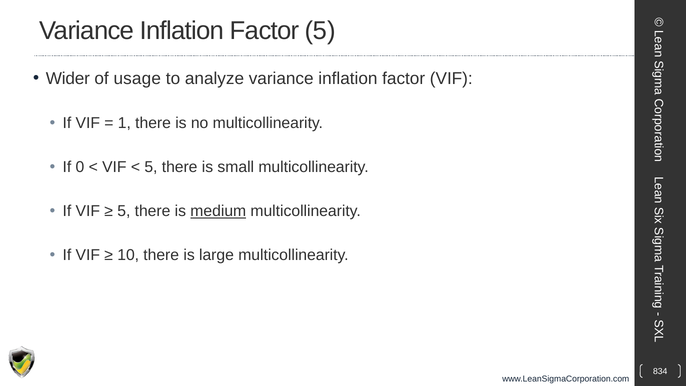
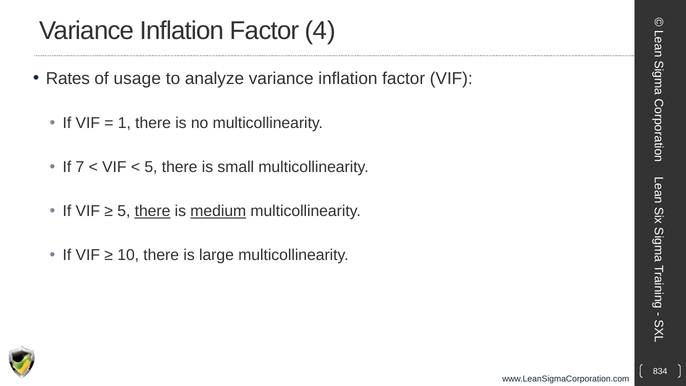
Factor 5: 5 -> 4
Wider: Wider -> Rates
0: 0 -> 7
there at (153, 211) underline: none -> present
